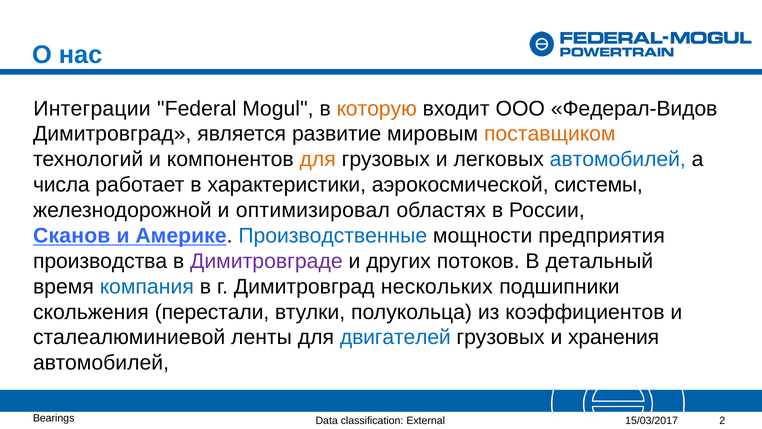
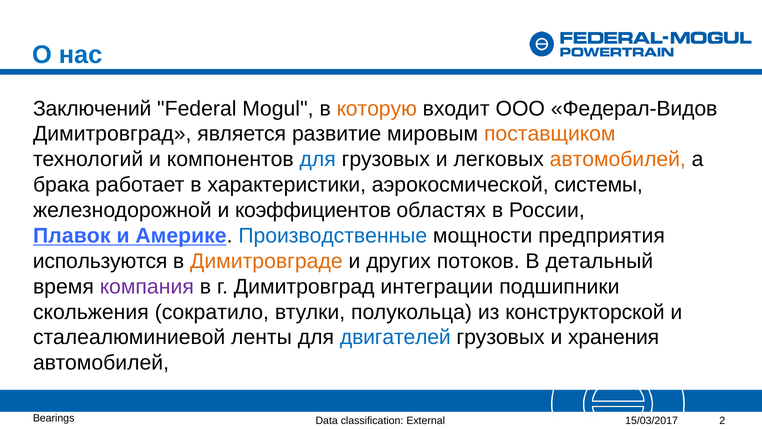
Интеграции: Интеграции -> Заключений
для at (318, 159) colour: orange -> blue
автомобилей at (618, 159) colour: blue -> orange
числа: числа -> брака
оптимизировал: оптимизировал -> коэффициентов
Сканов: Сканов -> Плавок
производства: производства -> используются
Димитровграде colour: purple -> orange
компания colour: blue -> purple
нескольких: нескольких -> интеграции
перестали: перестали -> сократило
коэффициентов: коэффициентов -> конструкторской
